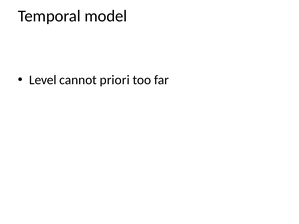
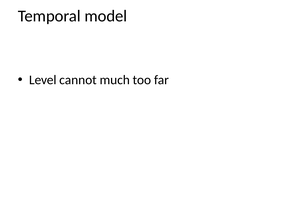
priori: priori -> much
